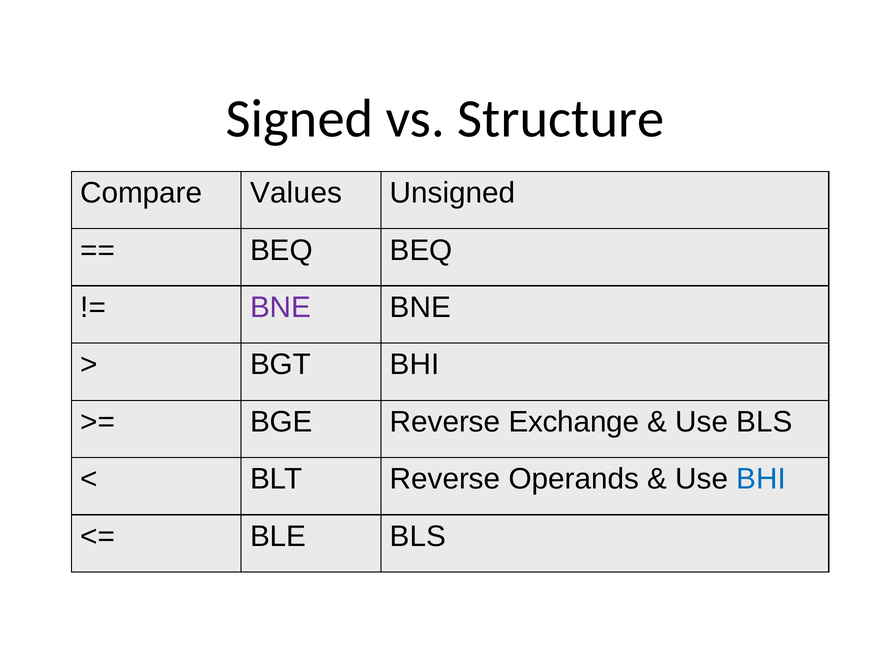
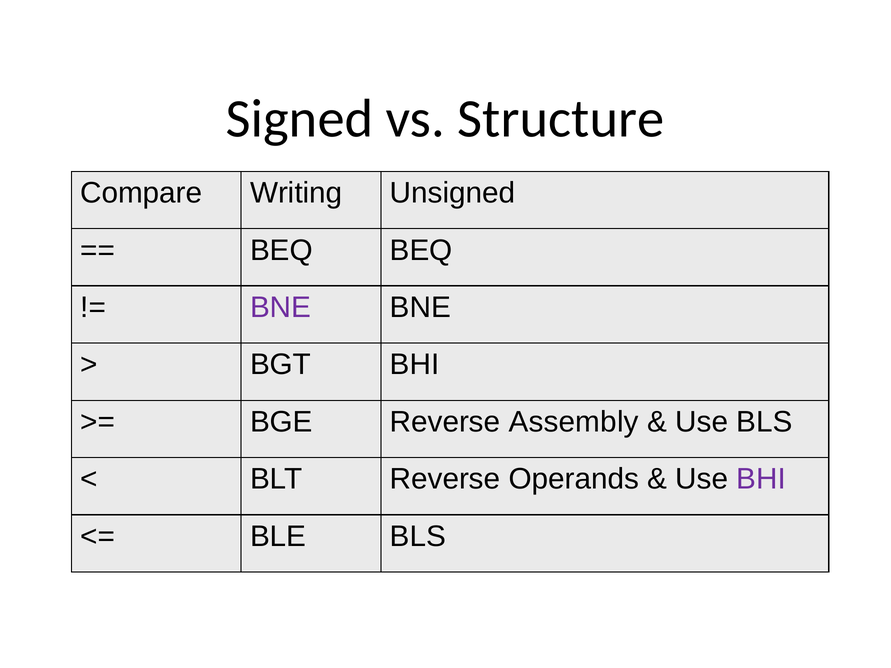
Values: Values -> Writing
Exchange: Exchange -> Assembly
BHI at (761, 479) colour: blue -> purple
